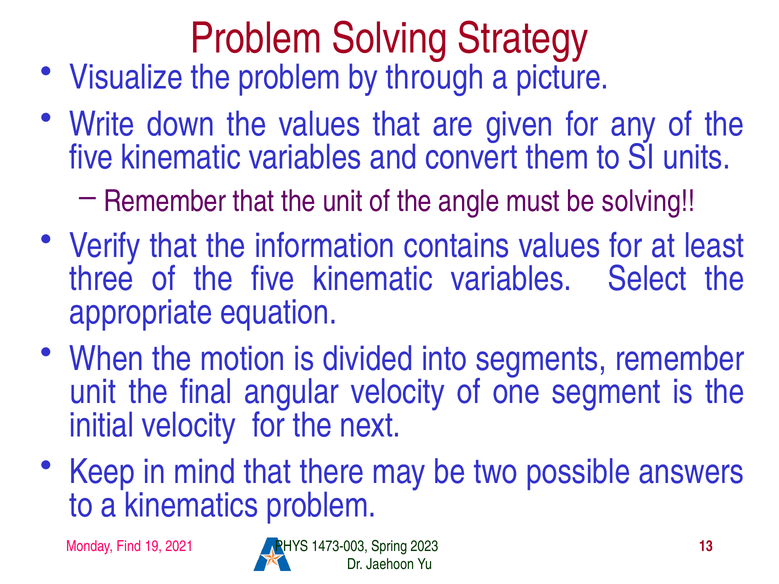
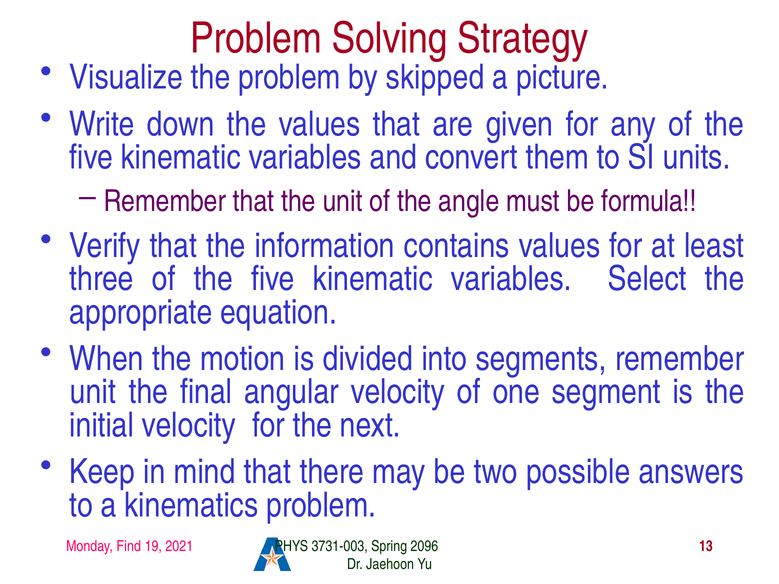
through: through -> skipped
be solving: solving -> formula
1473-003: 1473-003 -> 3731-003
2023: 2023 -> 2096
